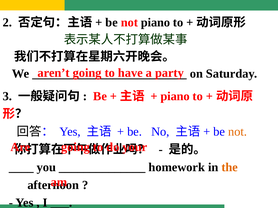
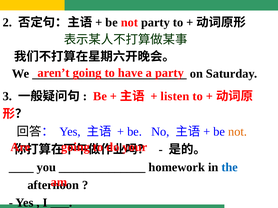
not piano: piano -> party
piano at (175, 96): piano -> listen
the colour: orange -> blue
